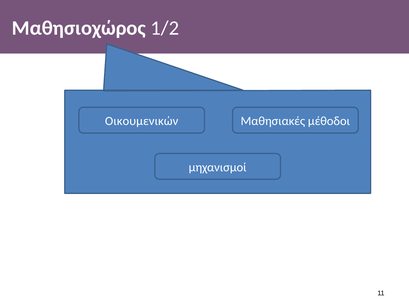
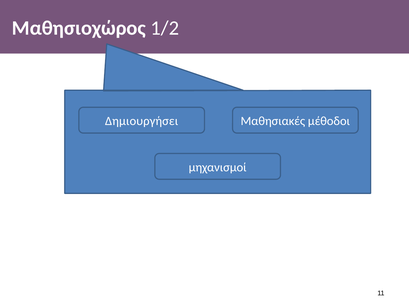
Οικουμενικών: Οικουμενικών -> Δημιουργήσει
